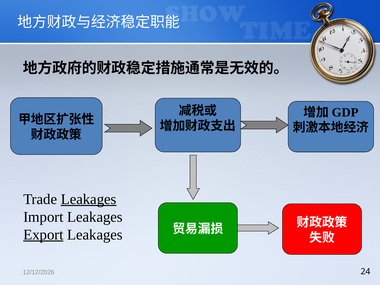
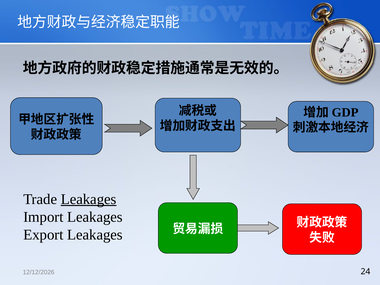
Export underline: present -> none
